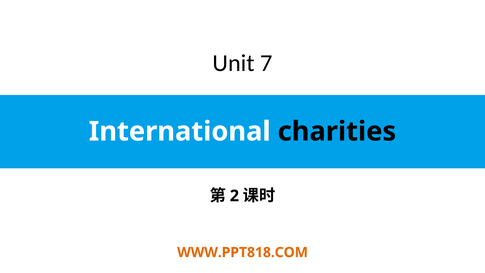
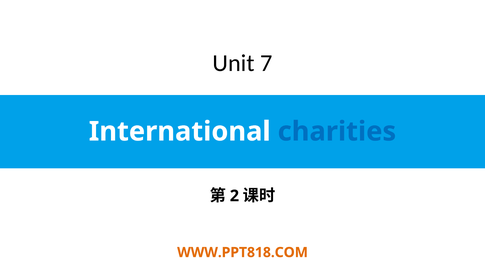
charities colour: black -> blue
